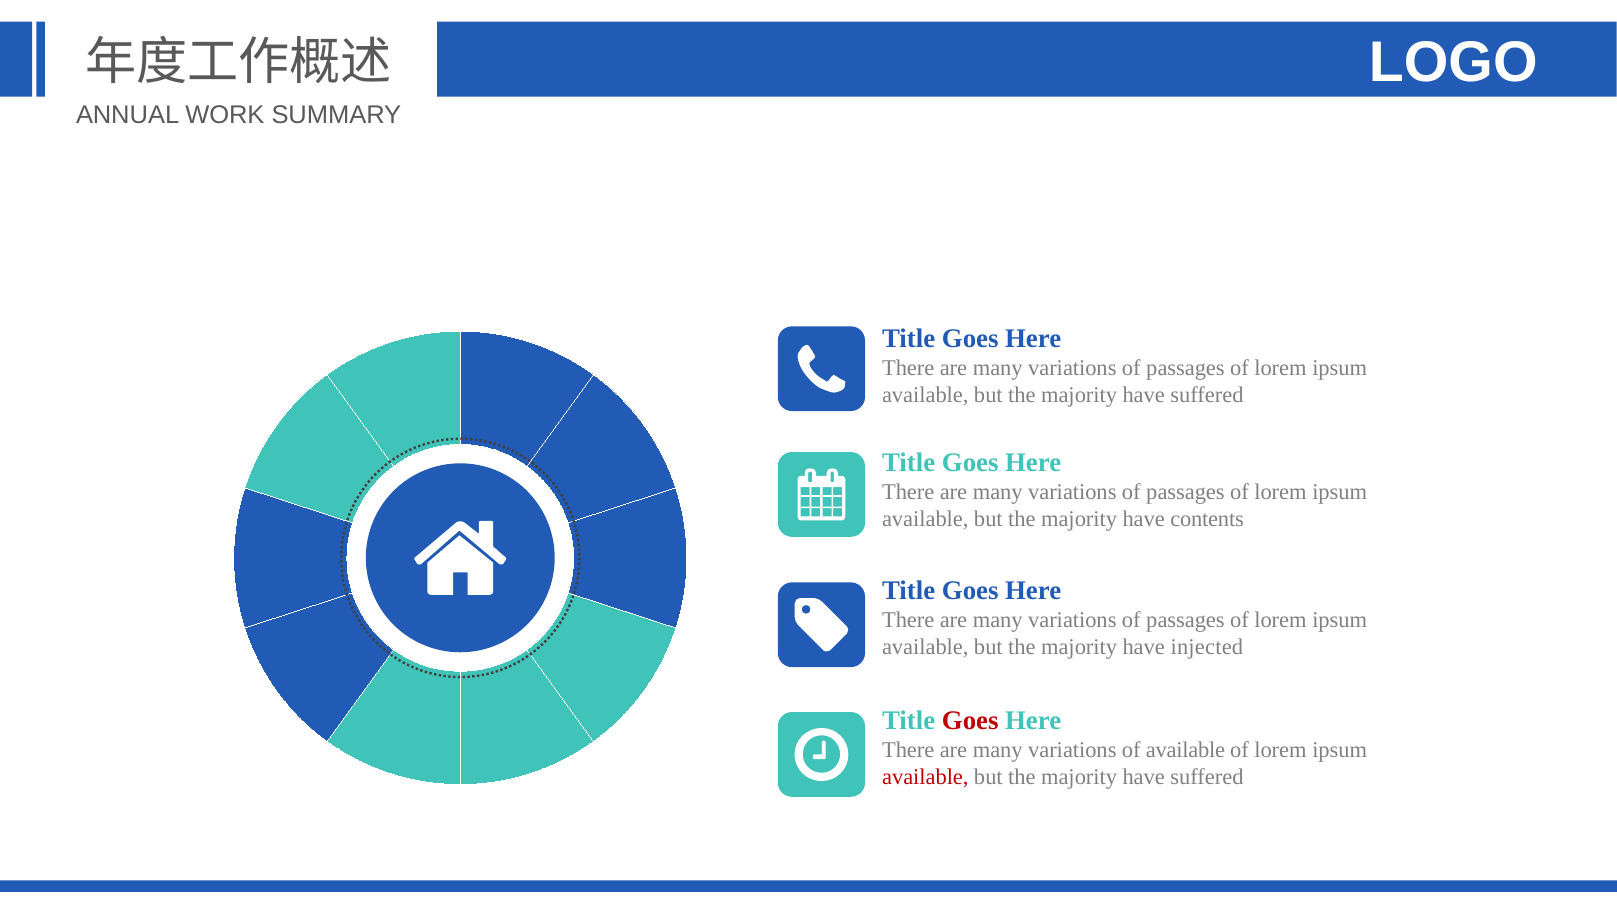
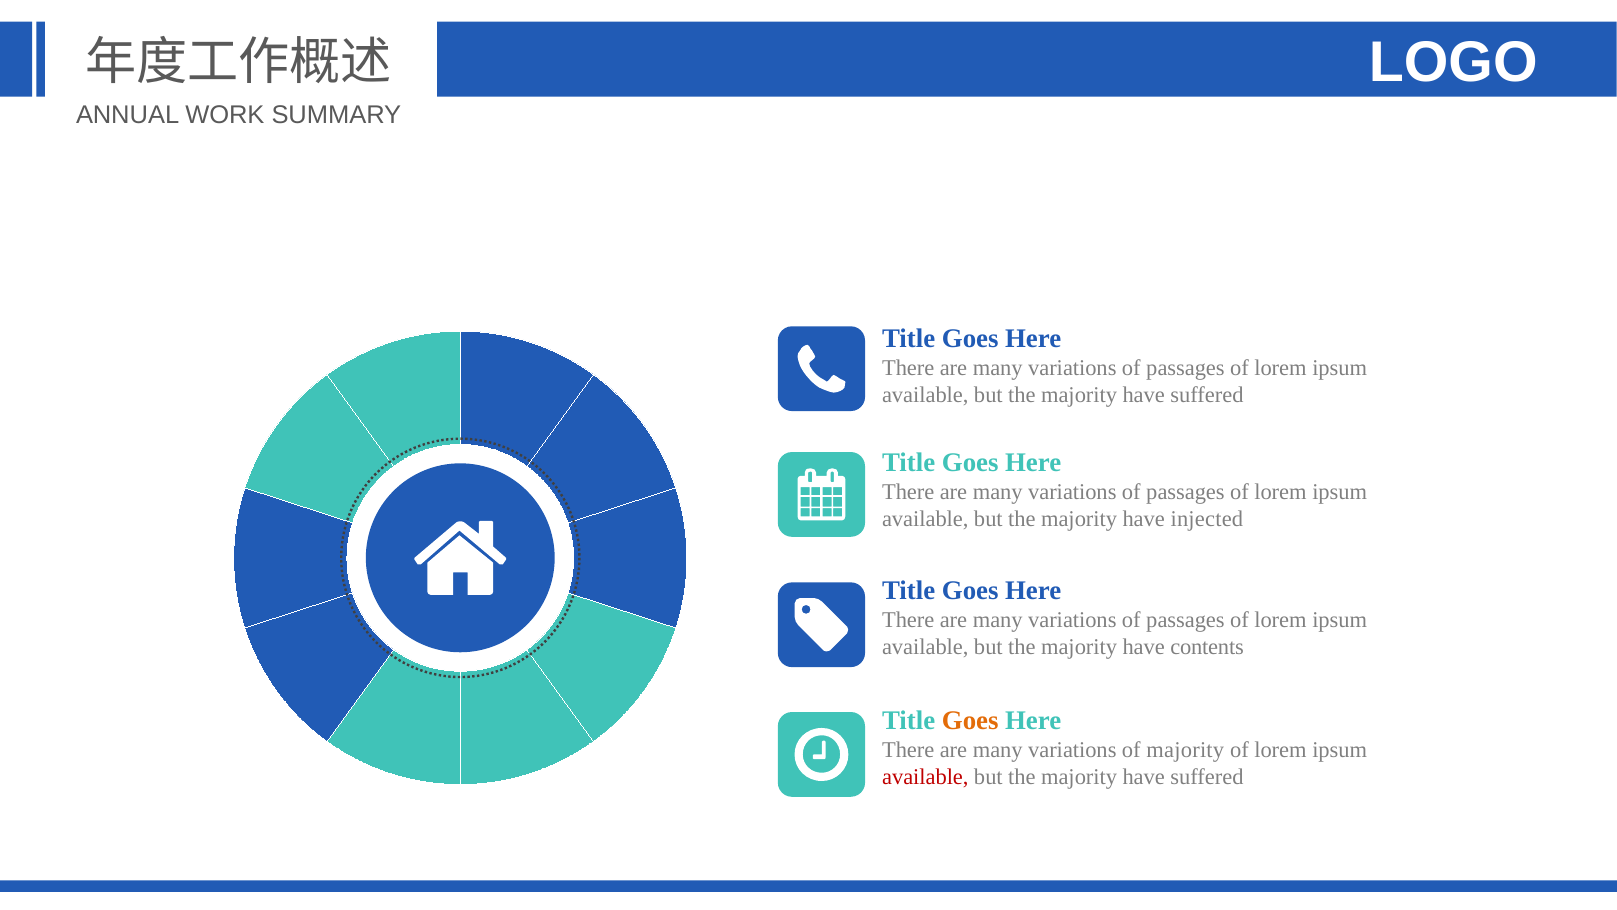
contents: contents -> injected
injected: injected -> contents
Goes at (970, 720) colour: red -> orange
of available: available -> majority
